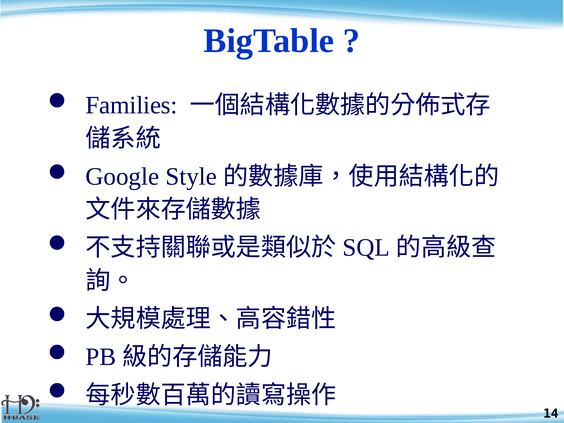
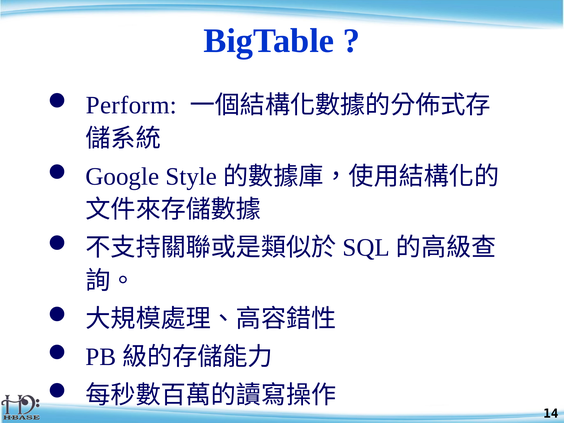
Families: Families -> Perform
